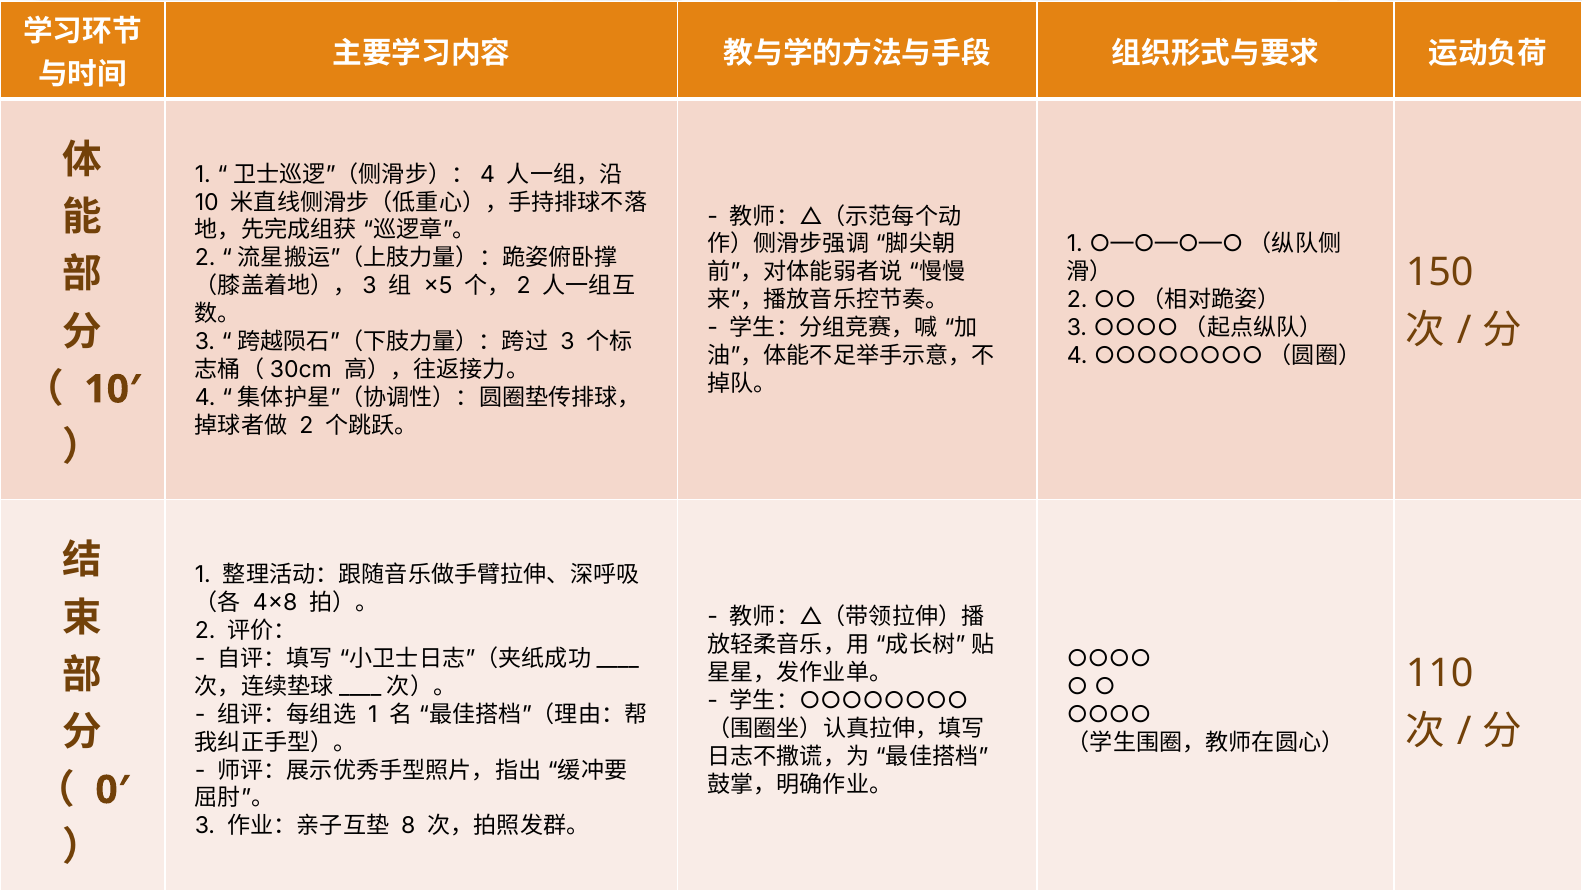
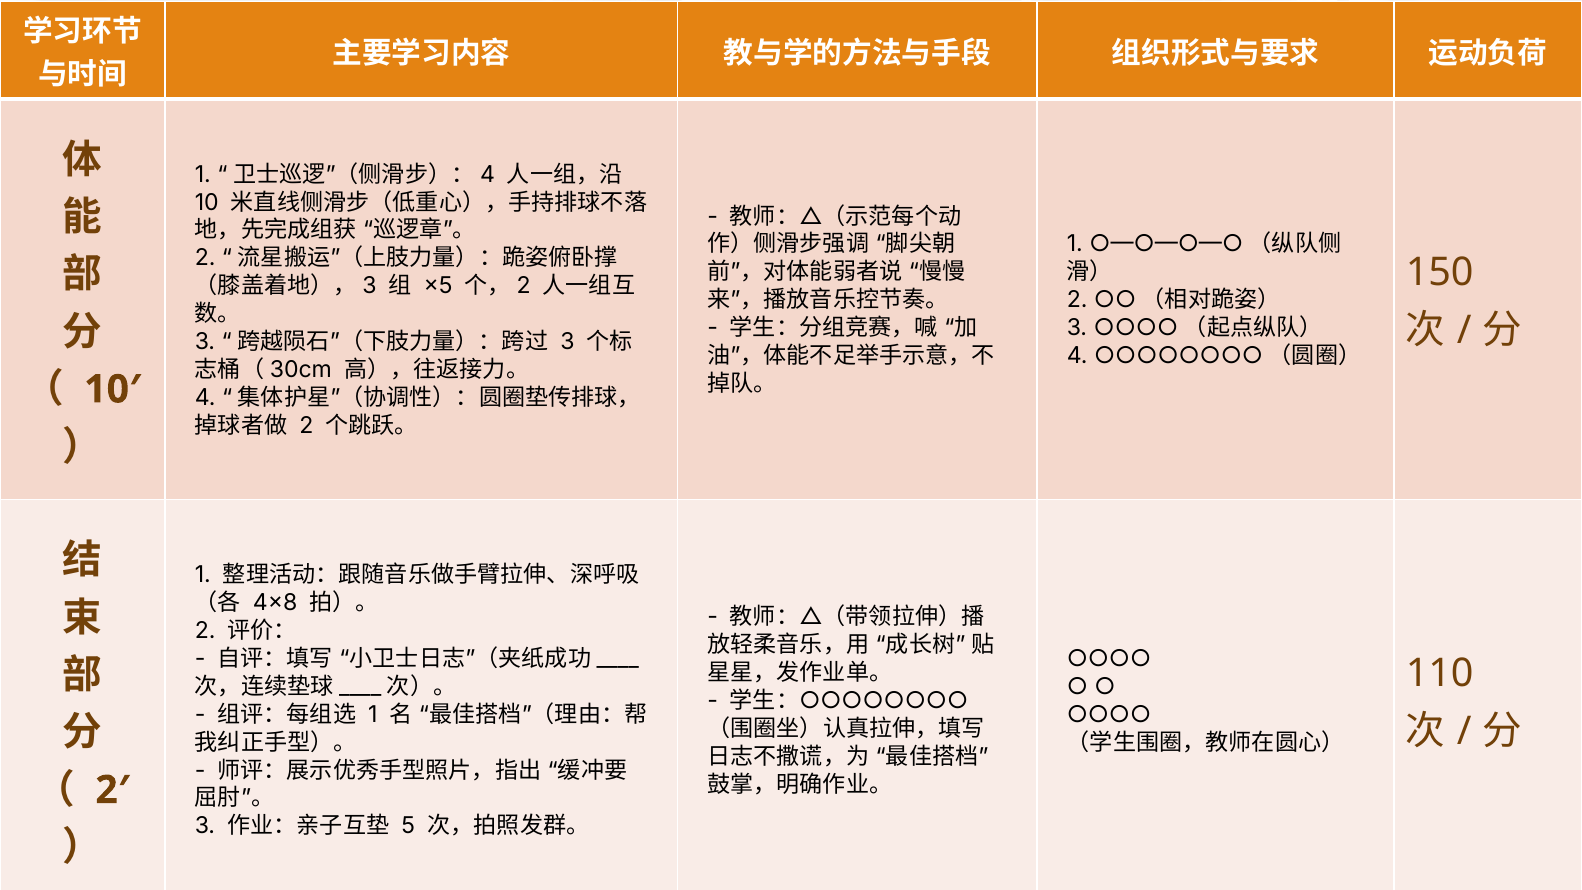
0′: 0′ -> 2′
8: 8 -> 5
